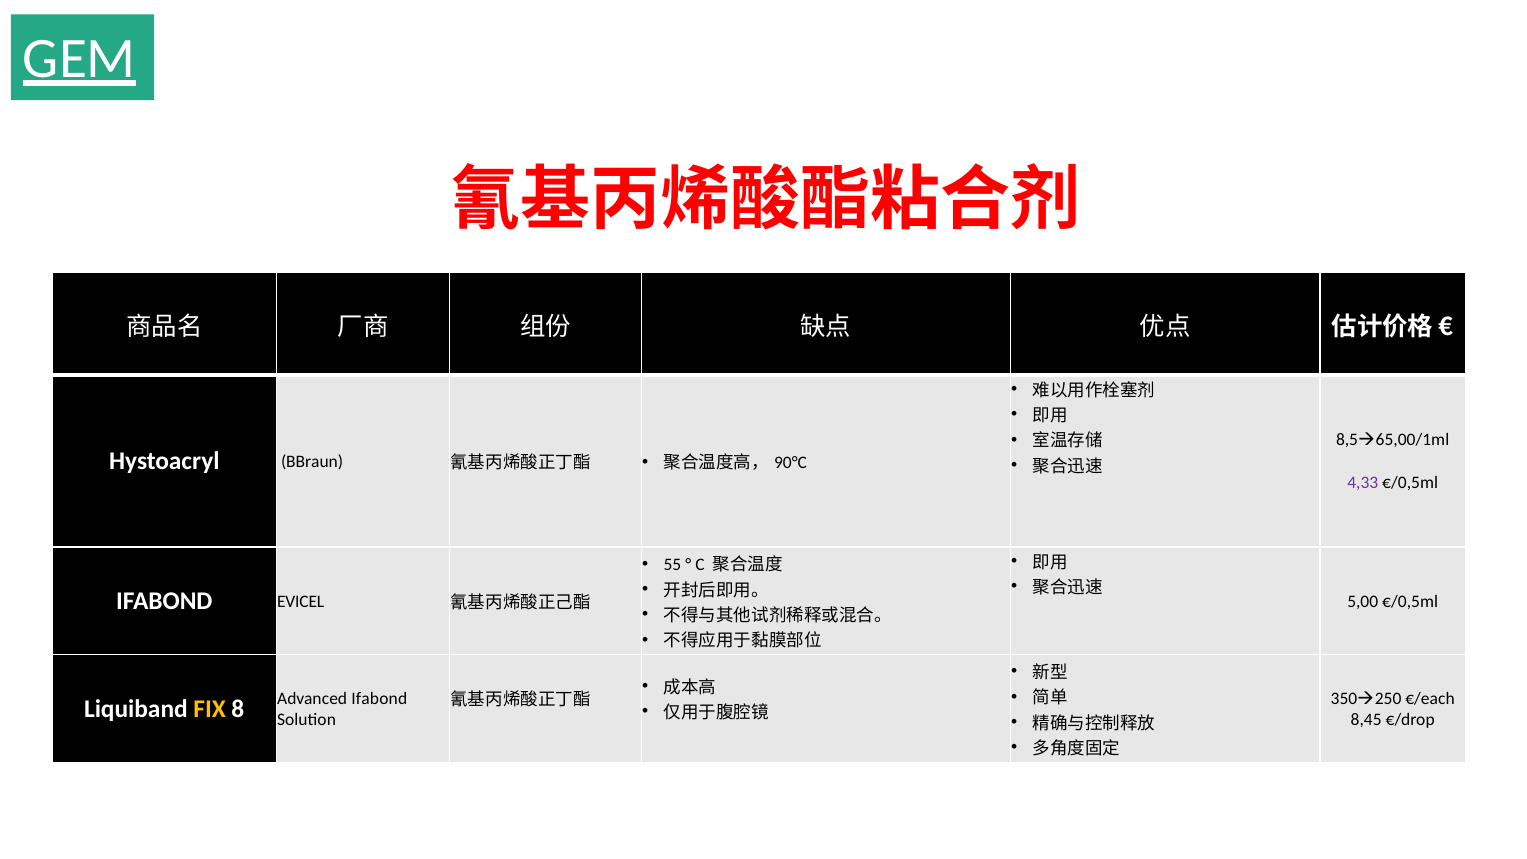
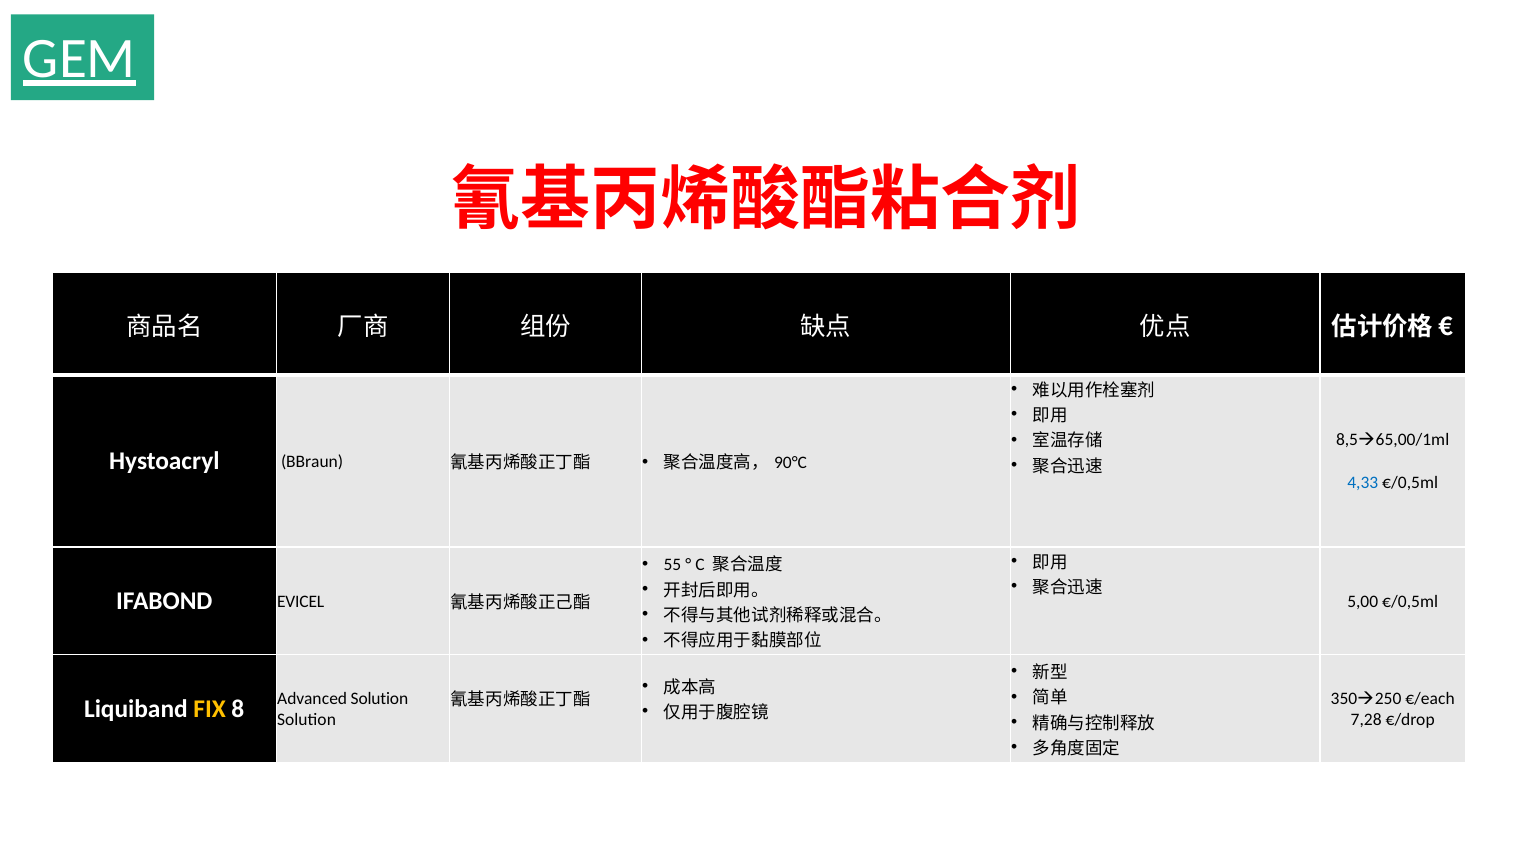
4,33 colour: purple -> blue
Advanced Ifabond: Ifabond -> Solution
8,45: 8,45 -> 7,28
